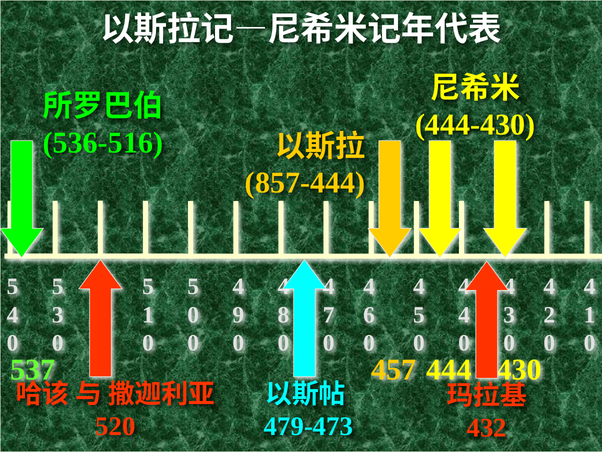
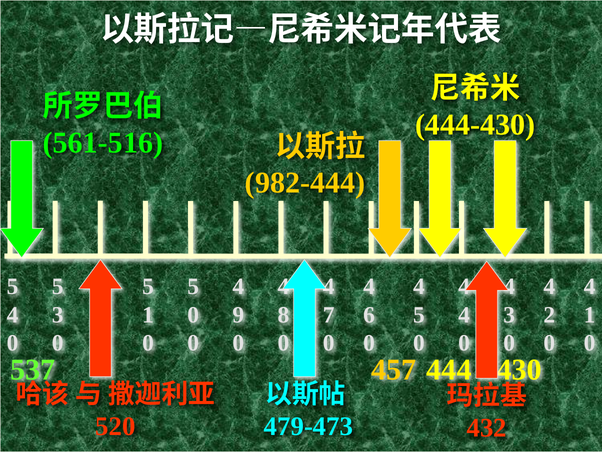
536-516: 536-516 -> 561-516
857-444: 857-444 -> 982-444
